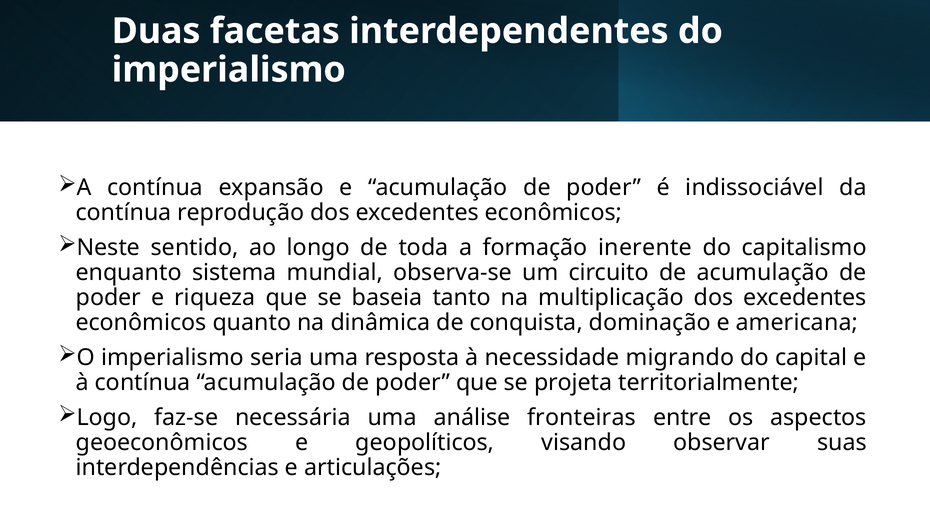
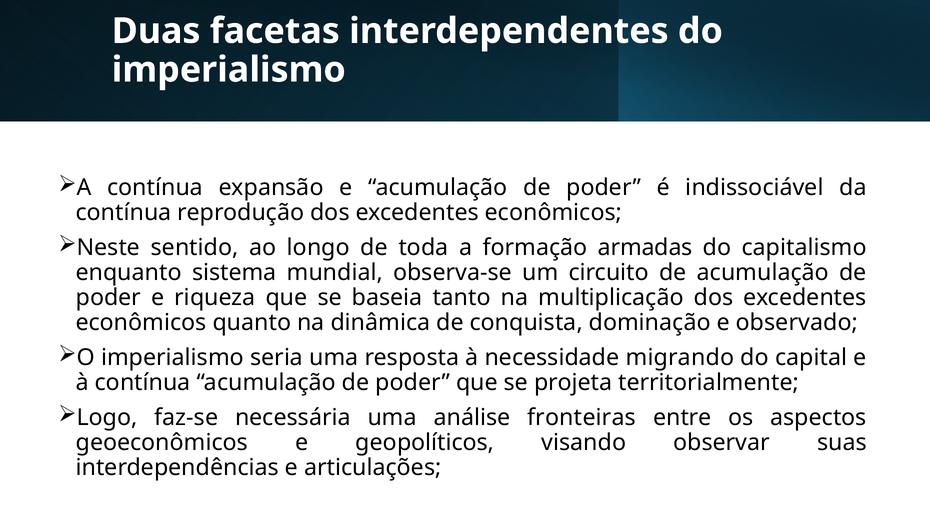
inerente: inerente -> armadas
americana: americana -> observado
